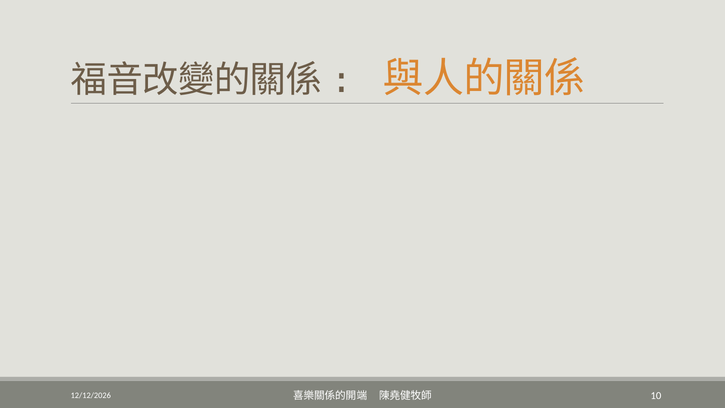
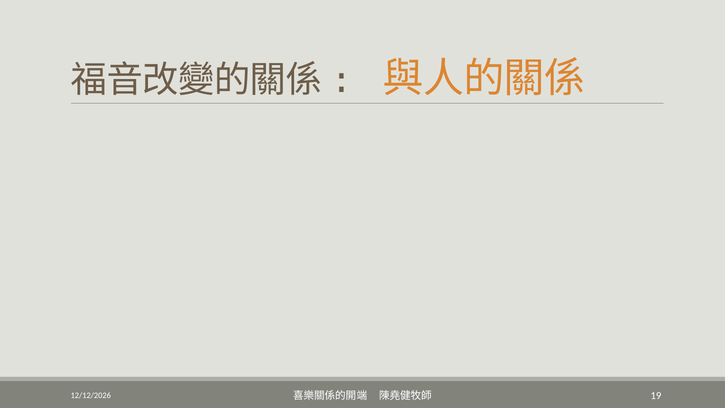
10: 10 -> 19
